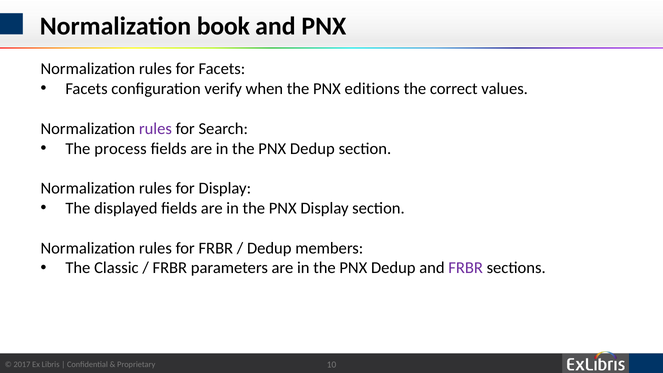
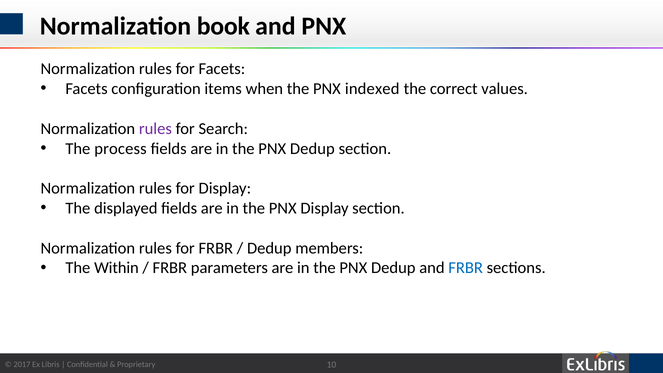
verify: verify -> items
editions: editions -> indexed
Classic: Classic -> Within
FRBR at (466, 268) colour: purple -> blue
